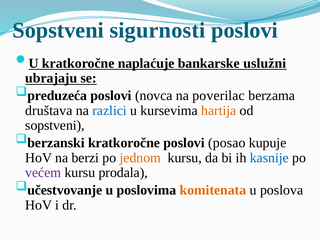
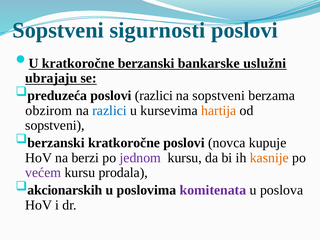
kratkoročne naplaćuje: naplaćuje -> berzanski
poslovi novca: novca -> razlici
na poverilac: poverilac -> sopstveni
društava: društava -> obzirom
posao: posao -> novca
jednom colour: orange -> purple
kasnije colour: blue -> orange
učestvovanje: učestvovanje -> akcionarskih
komitenata colour: orange -> purple
